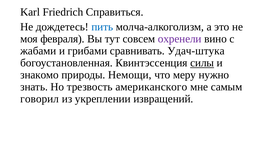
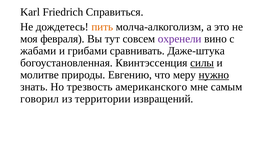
пить colour: blue -> orange
Удач-штука: Удач-штука -> Даже-штука
знакомо: знакомо -> молитве
Немощи: Немощи -> Евгению
нужно underline: none -> present
укреплении: укреплении -> территории
